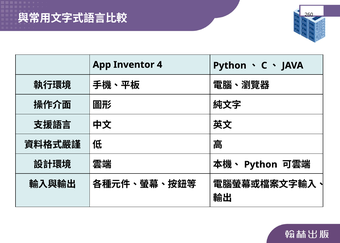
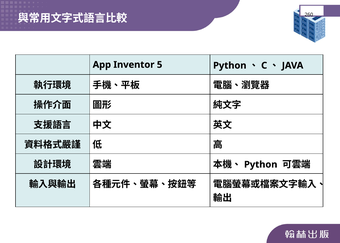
4: 4 -> 5
